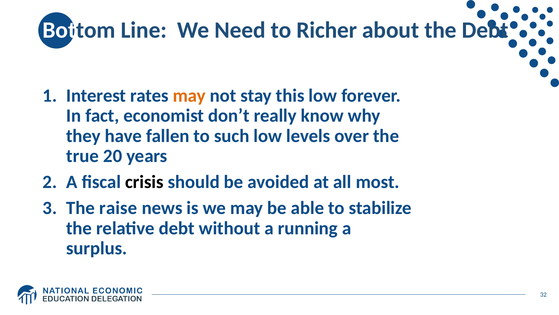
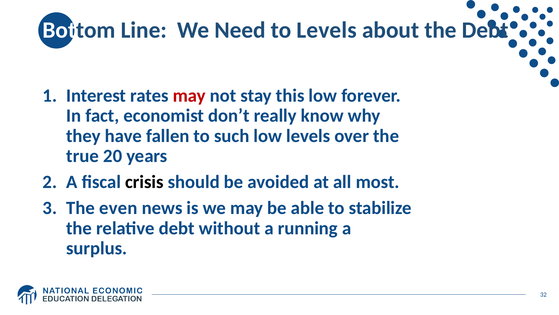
to Richer: Richer -> Levels
may at (189, 95) colour: orange -> red
raise: raise -> even
